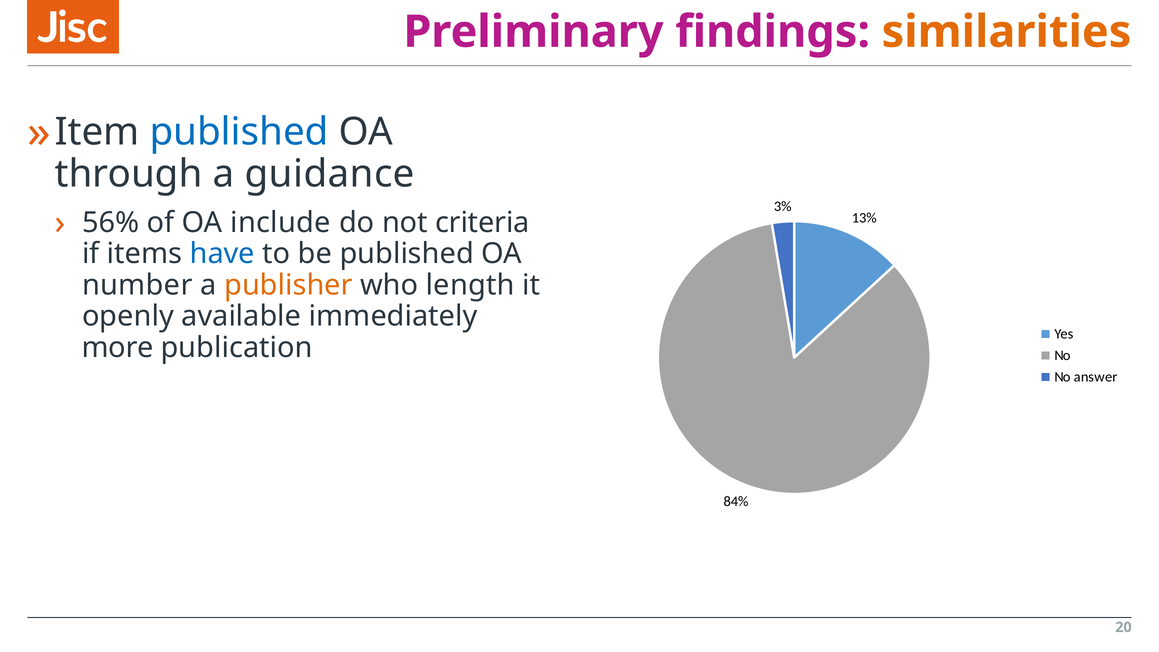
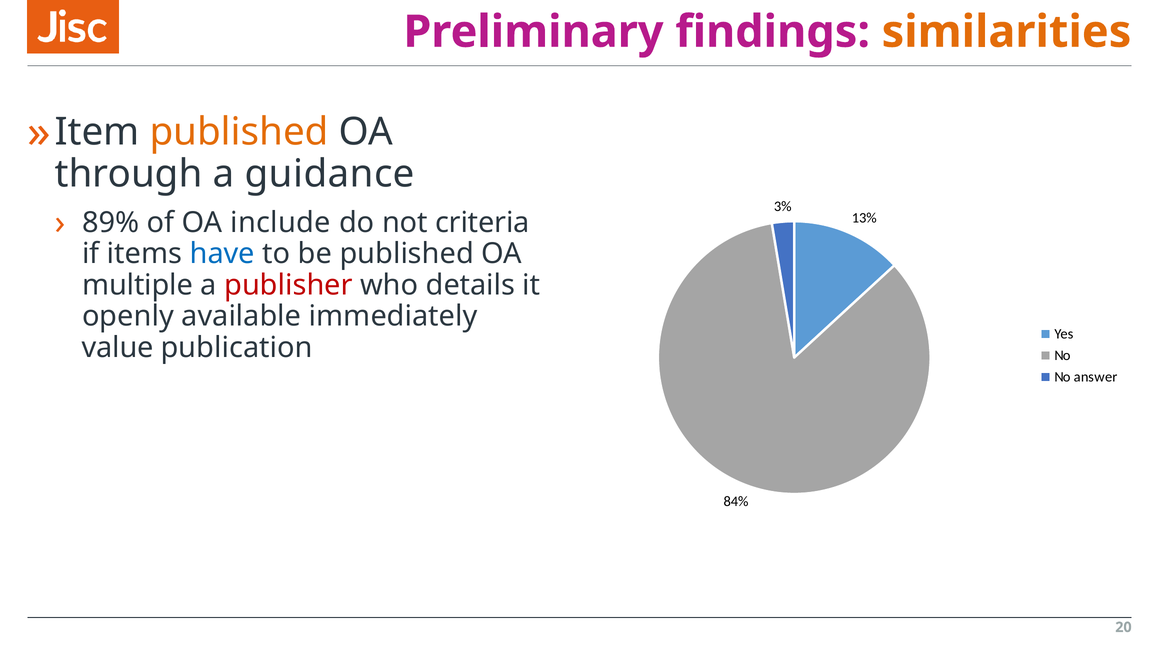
published at (239, 132) colour: blue -> orange
56%: 56% -> 89%
number: number -> multiple
publisher colour: orange -> red
length: length -> details
more: more -> value
